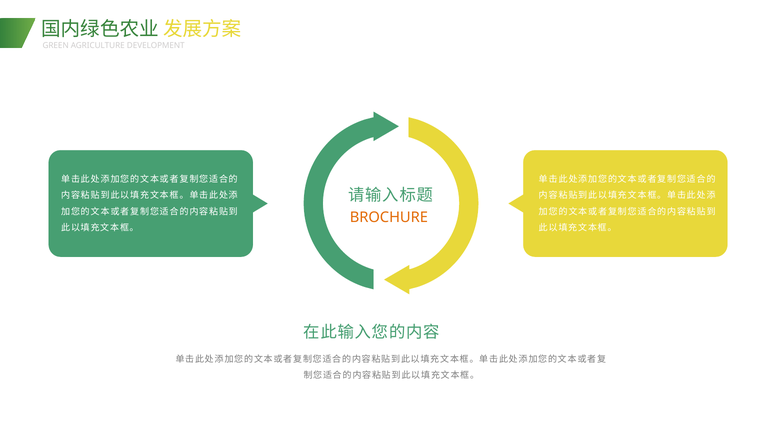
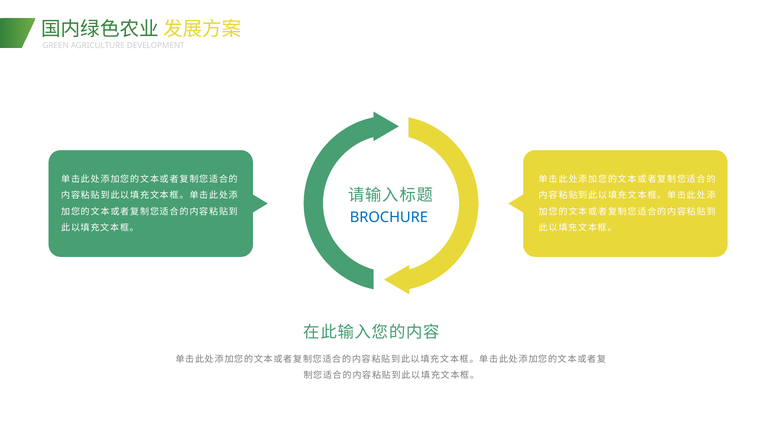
BROCHURE colour: orange -> blue
